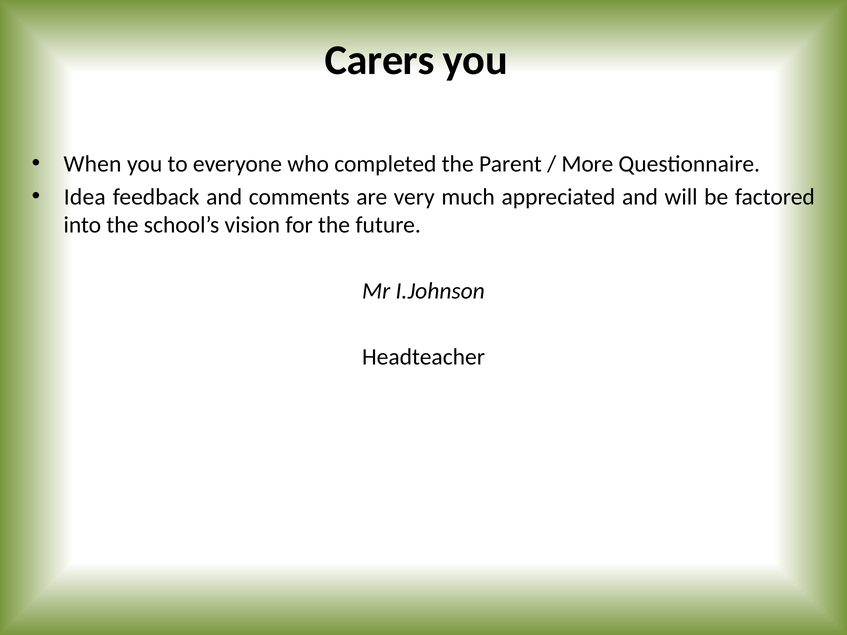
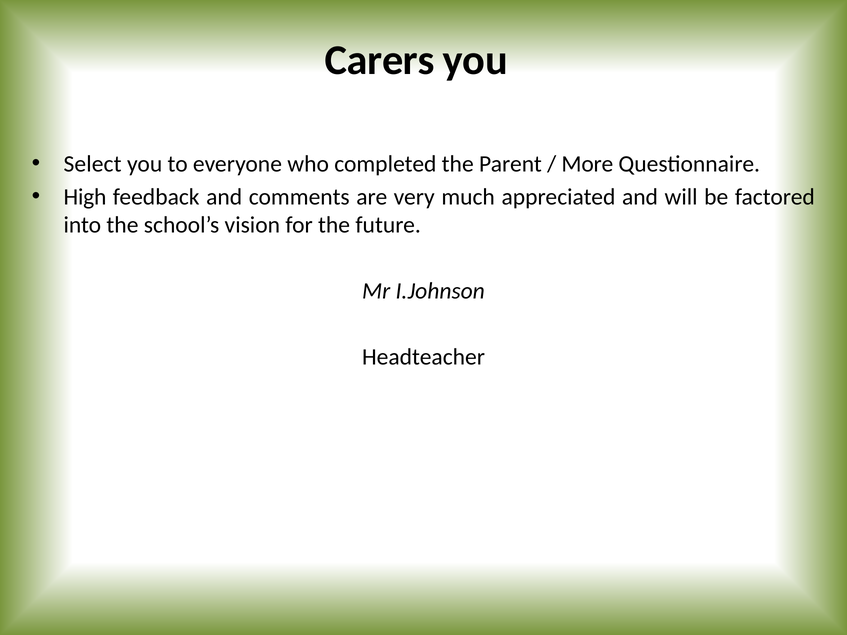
When: When -> Select
Idea: Idea -> High
